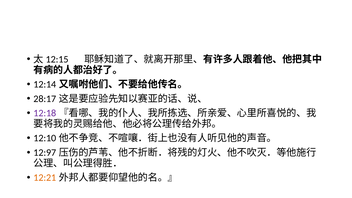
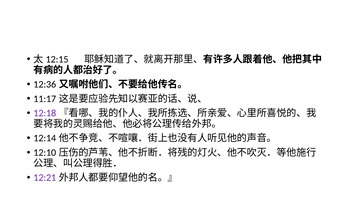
12:14: 12:14 -> 12:36
28:17: 28:17 -> 11:17
12:10: 12:10 -> 12:14
12:97: 12:97 -> 12:10
12:21 colour: orange -> purple
